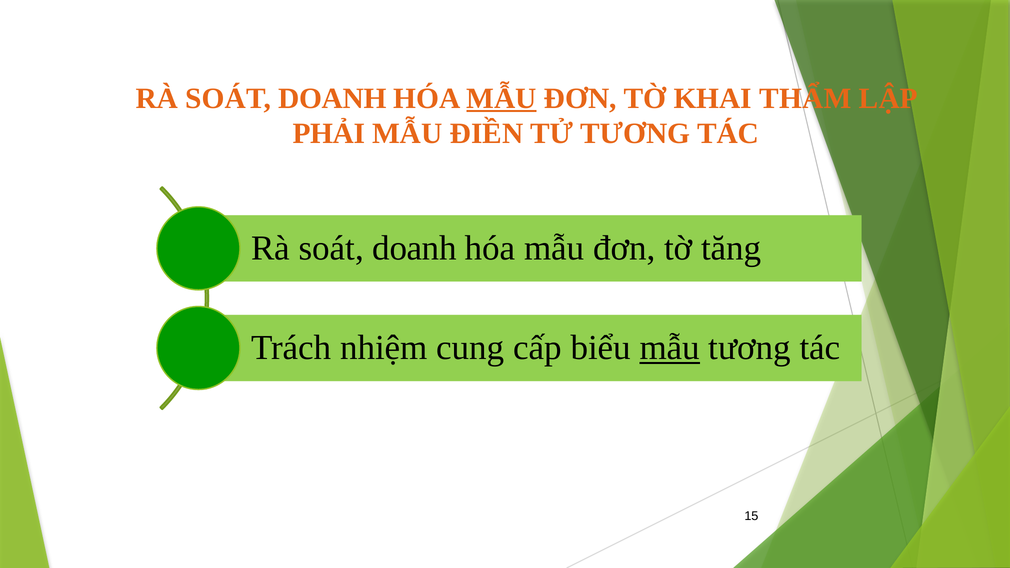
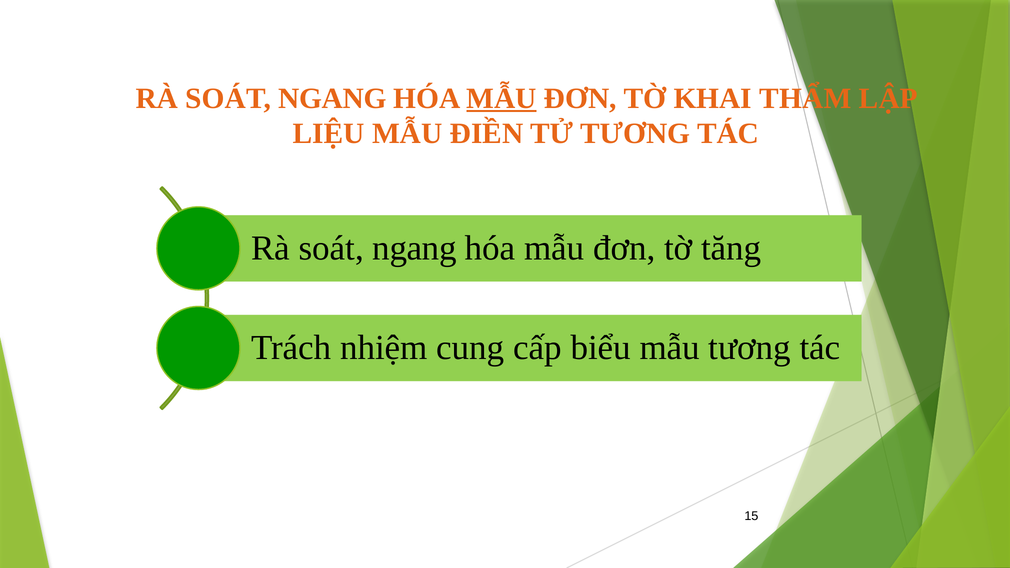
DOANH at (332, 98): DOANH -> NGANG
PHẢI: PHẢI -> LIỆU
doanh at (415, 248): doanh -> ngang
mẫu at (670, 348) underline: present -> none
